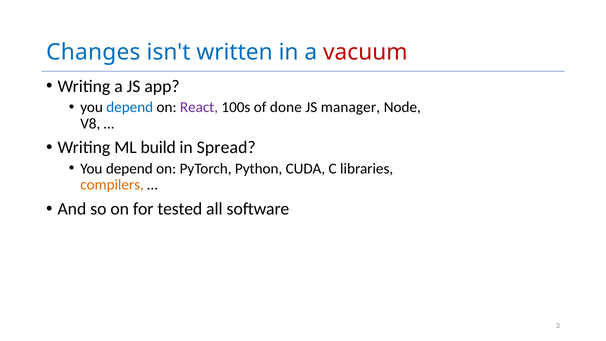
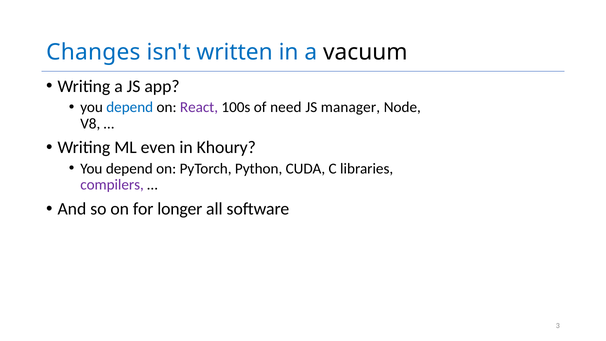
vacuum colour: red -> black
done: done -> need
build: build -> even
Spread: Spread -> Khoury
compilers colour: orange -> purple
tested: tested -> longer
